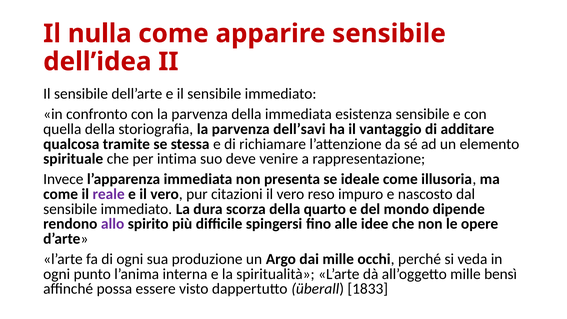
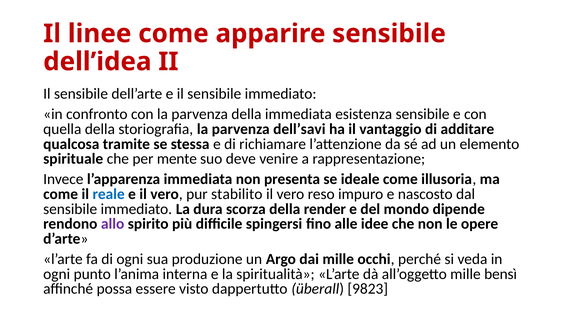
nulla: nulla -> linee
intima: intima -> mente
reale colour: purple -> blue
citazioni: citazioni -> stabilito
quarto: quarto -> render
1833: 1833 -> 9823
